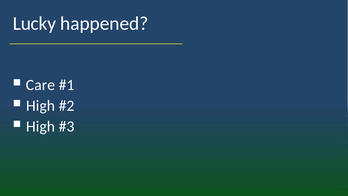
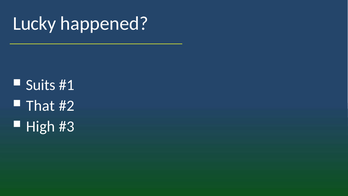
Care: Care -> Suits
High at (41, 106): High -> That
